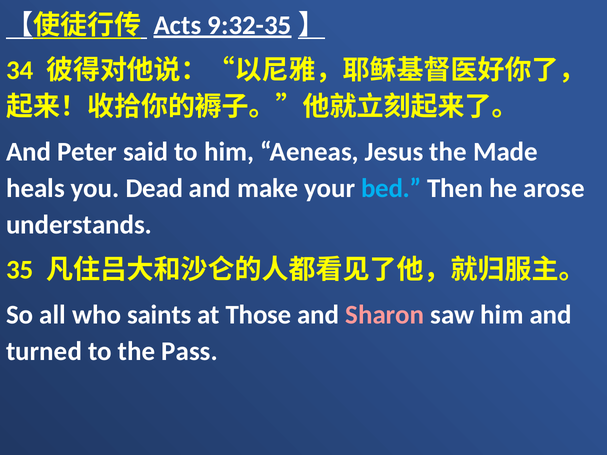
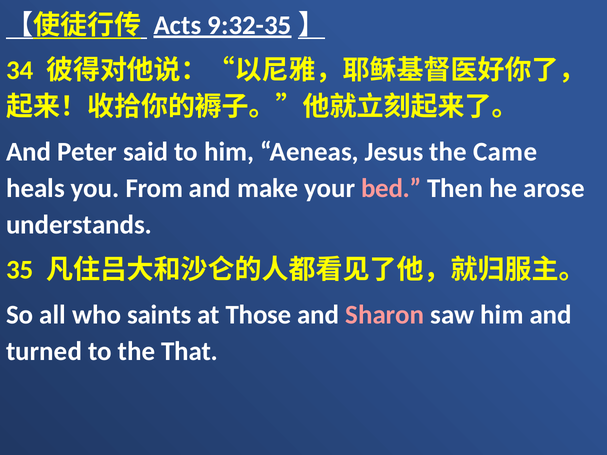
Made: Made -> Came
Dead: Dead -> From
bed colour: light blue -> pink
Pass: Pass -> That
